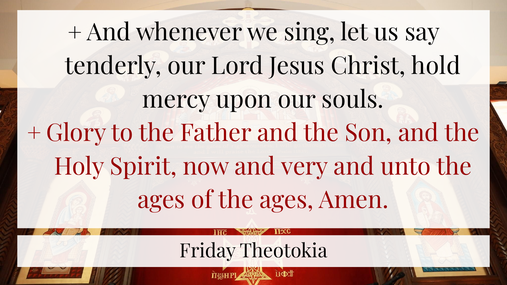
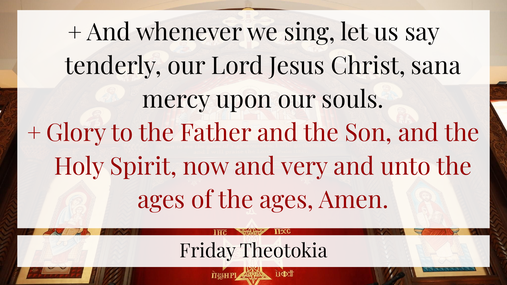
hold: hold -> sana
